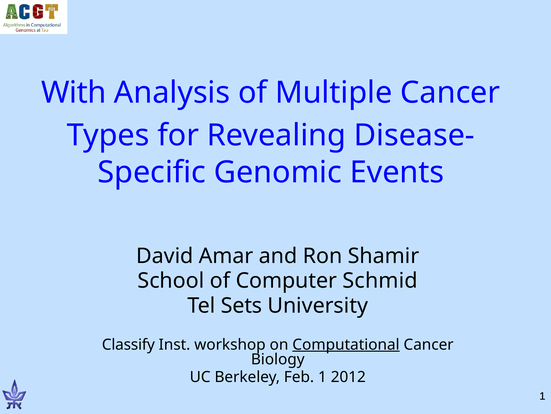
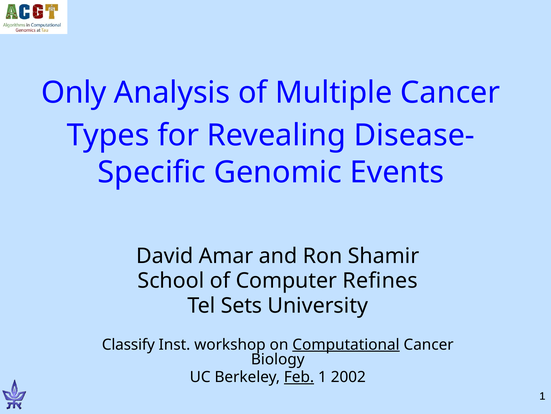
With: With -> Only
Schmid: Schmid -> Refines
Feb underline: none -> present
2012: 2012 -> 2002
